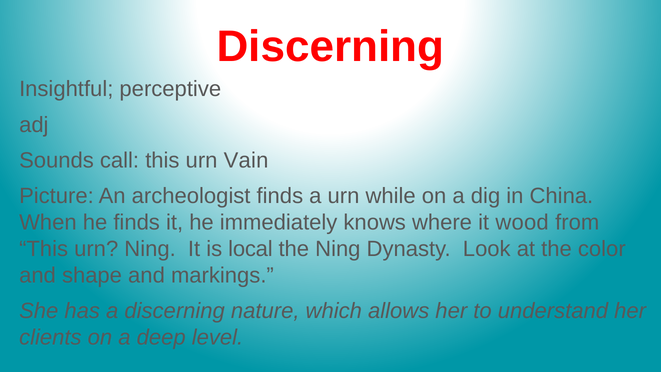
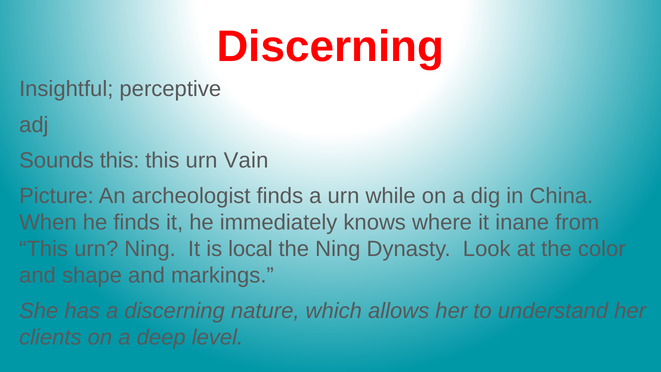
Sounds call: call -> this
wood: wood -> inane
